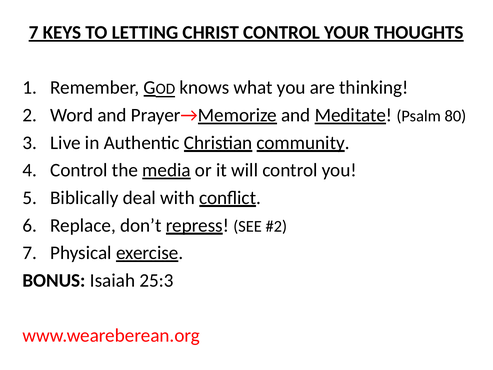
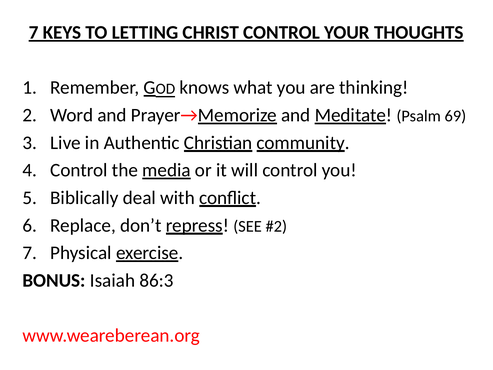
80: 80 -> 69
25:3: 25:3 -> 86:3
